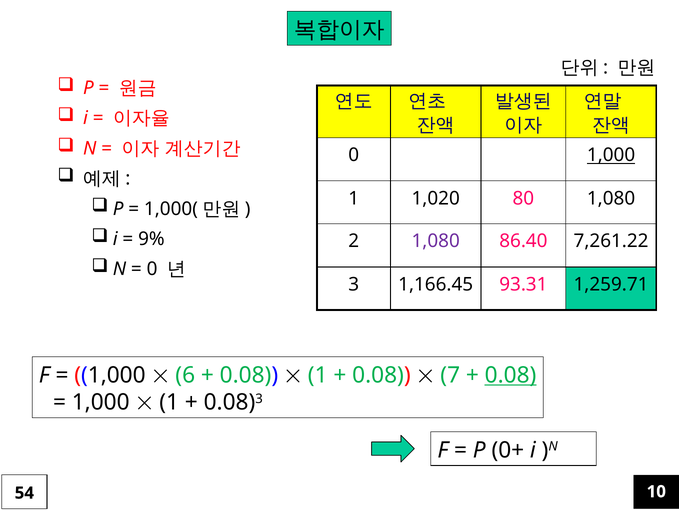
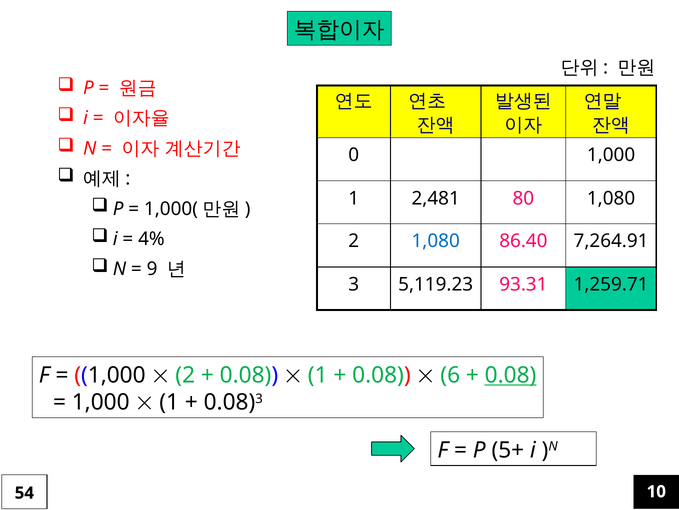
1,000 at (611, 155) underline: present -> none
1,020: 1,020 -> 2,481
9%: 9% -> 4%
1,080 at (436, 241) colour: purple -> blue
7,261.22: 7,261.22 -> 7,264.91
0 at (152, 269): 0 -> 9
1,166.45: 1,166.45 -> 5,119.23
6 at (185, 375): 6 -> 2
7: 7 -> 6
0+: 0+ -> 5+
